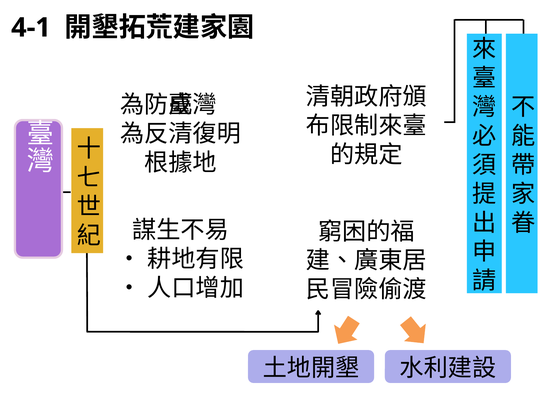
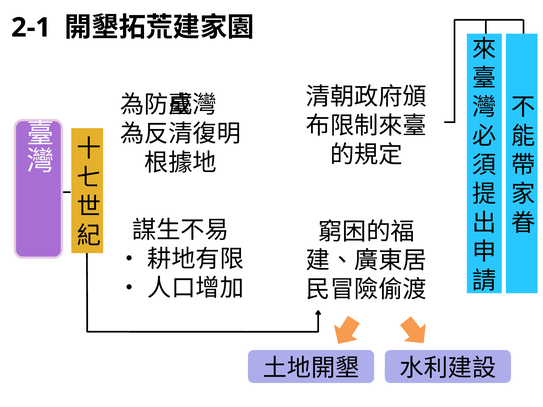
4-1: 4-1 -> 2-1
